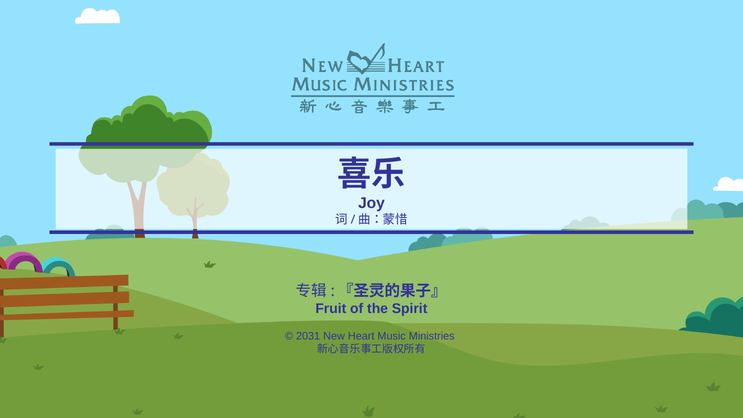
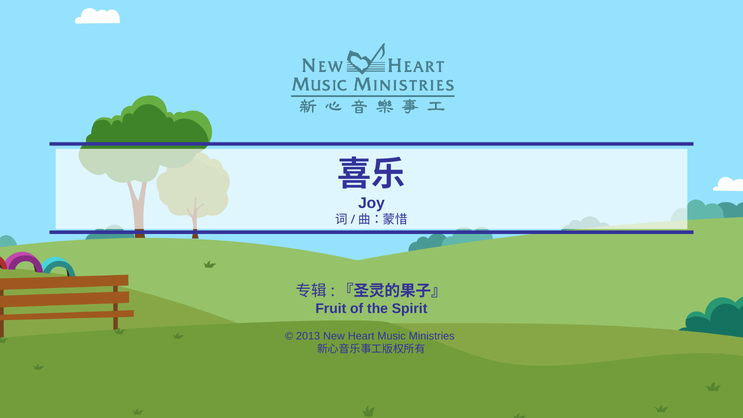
2031: 2031 -> 2013
